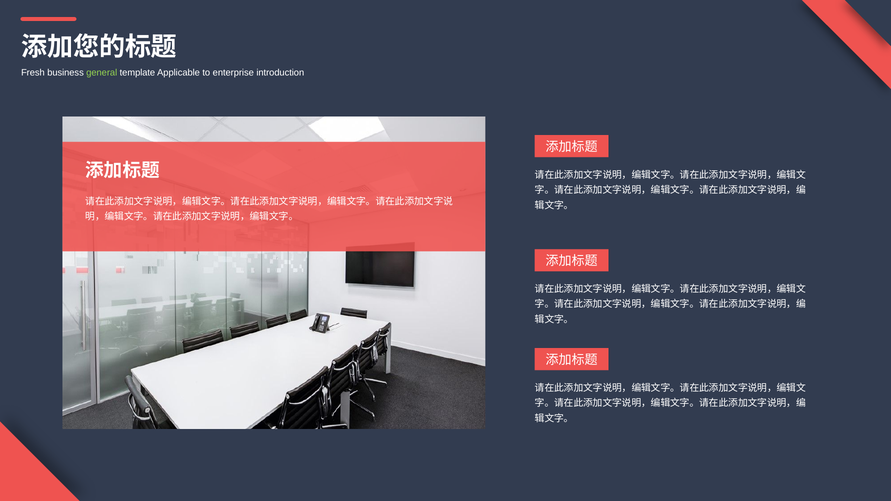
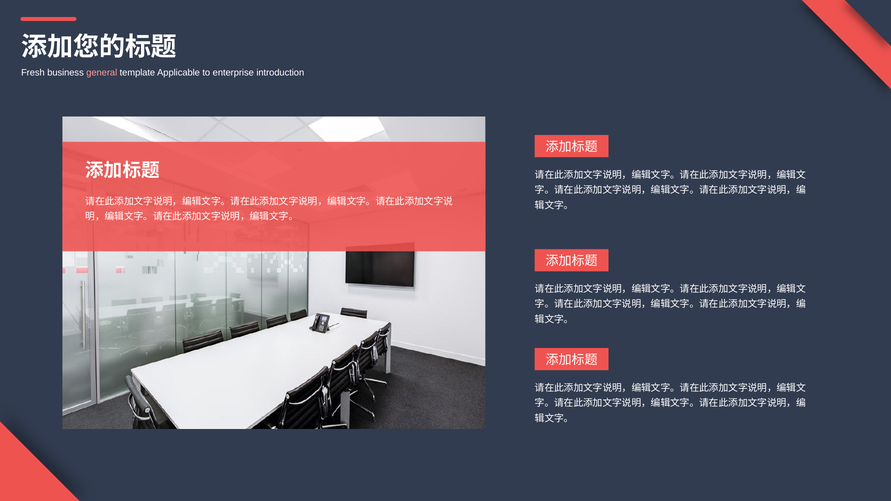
general colour: light green -> pink
